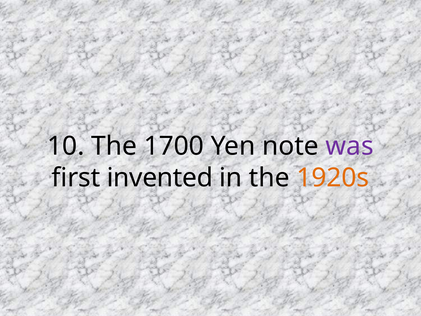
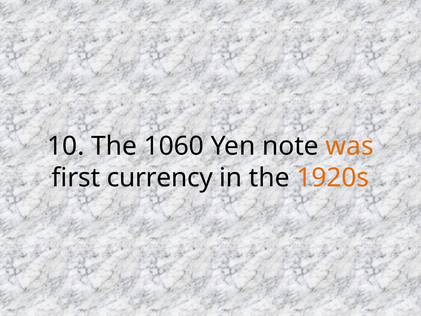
1700: 1700 -> 1060
was colour: purple -> orange
invented: invented -> currency
